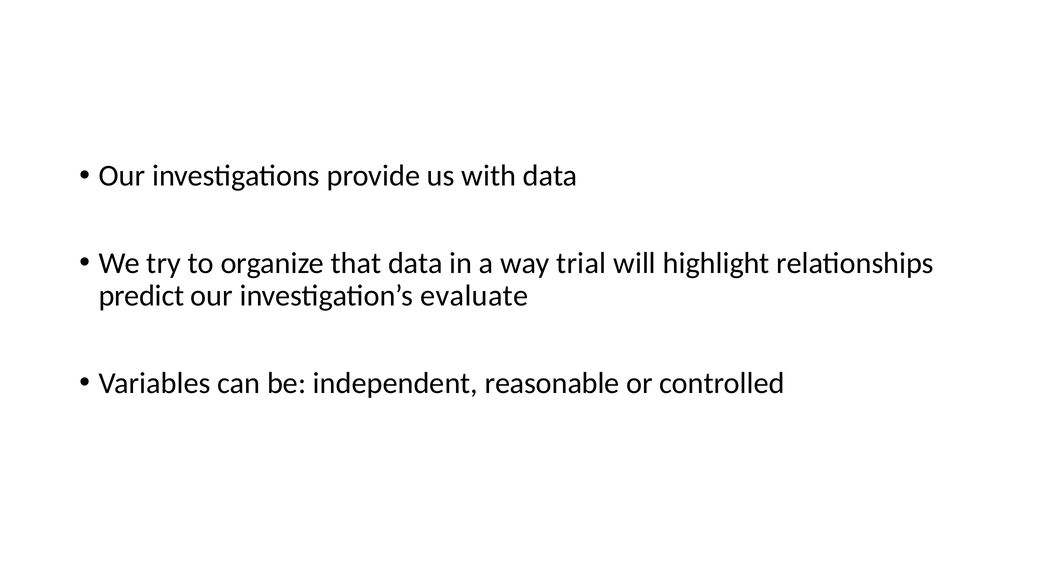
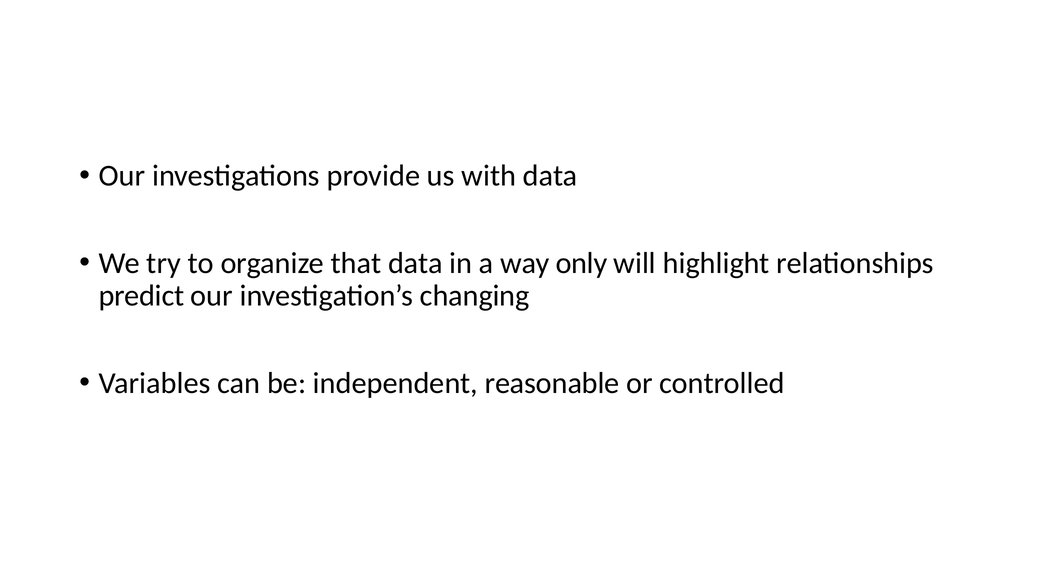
trial: trial -> only
evaluate: evaluate -> changing
